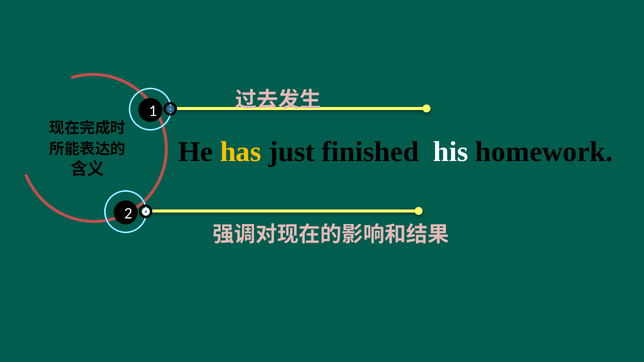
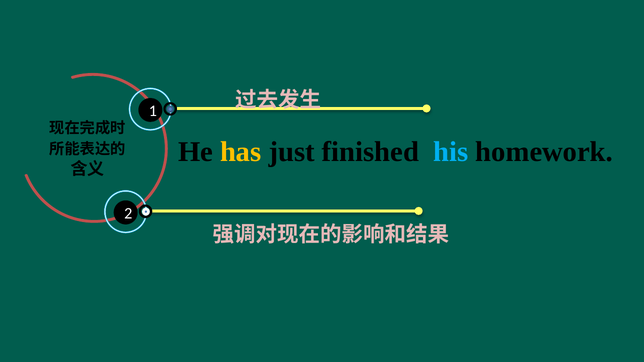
his colour: white -> light blue
